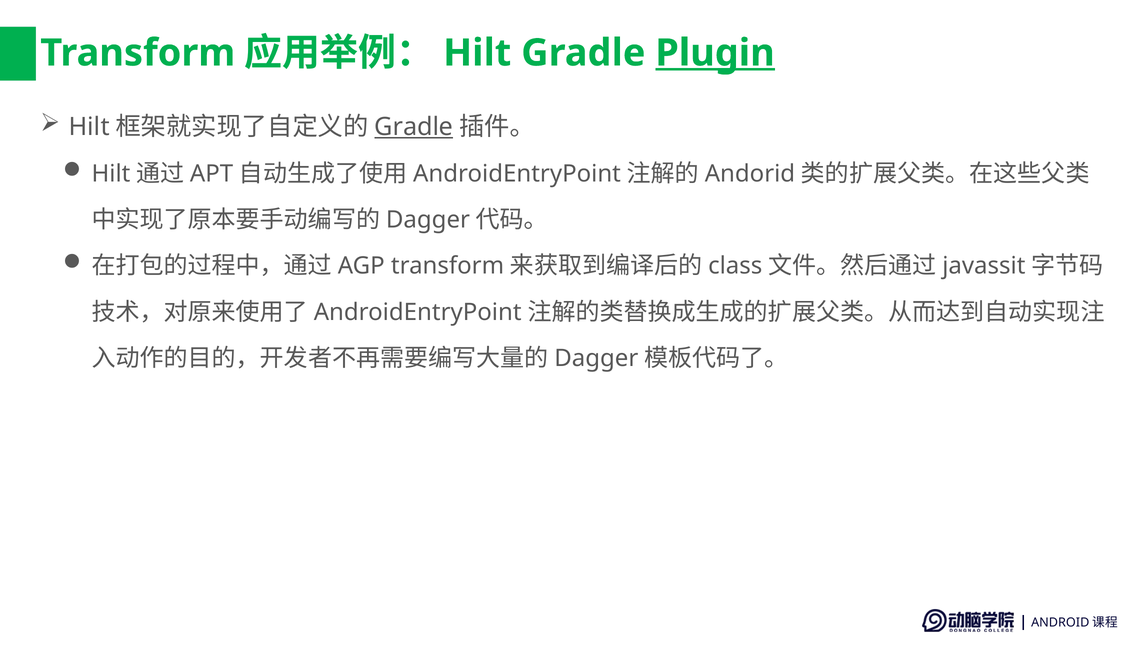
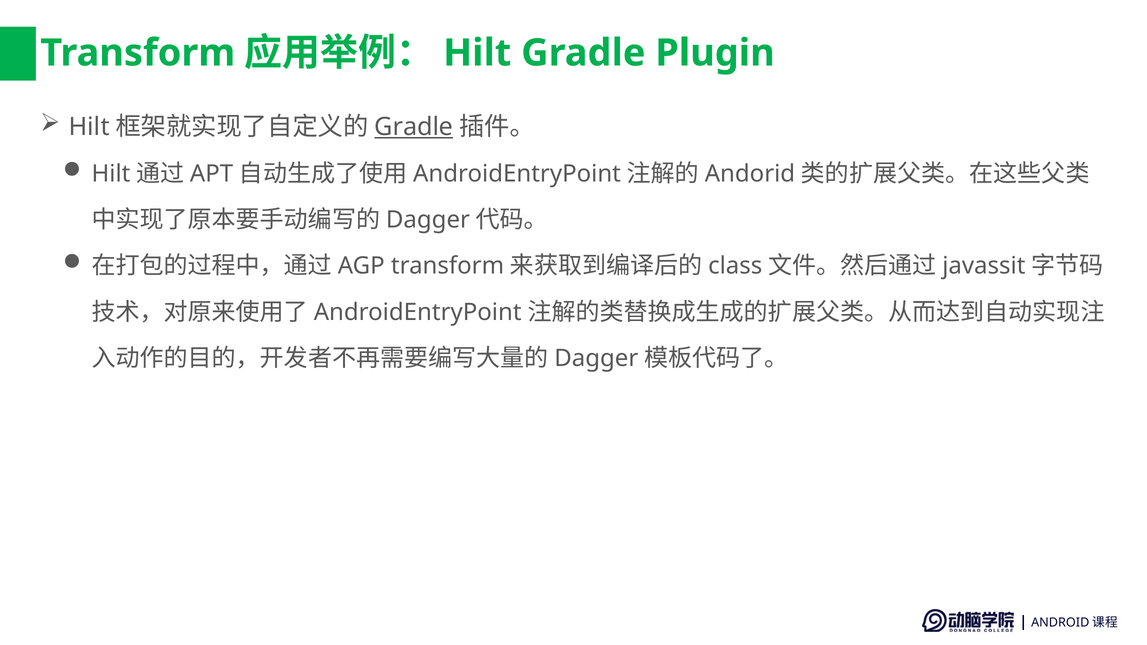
Plugin underline: present -> none
